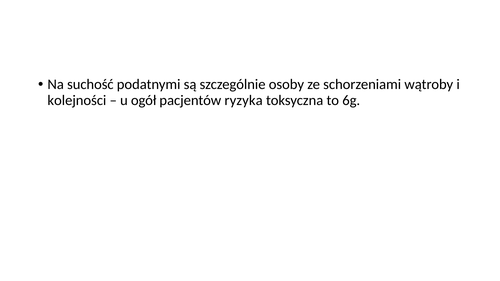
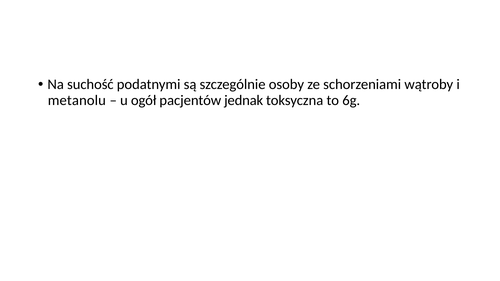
kolejności: kolejności -> metanolu
ryzyka: ryzyka -> jednak
